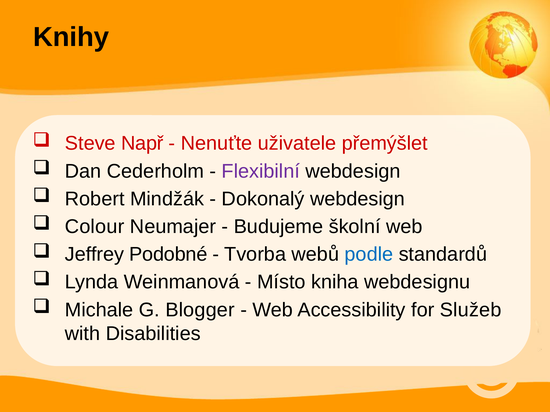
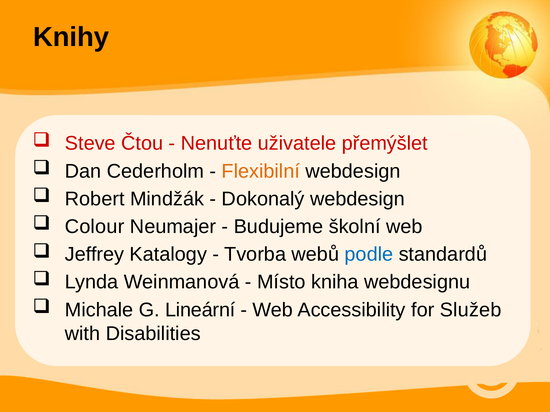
Např: Např -> Čtou
Flexibilní colour: purple -> orange
Podobné: Podobné -> Katalogy
Blogger: Blogger -> Lineární
